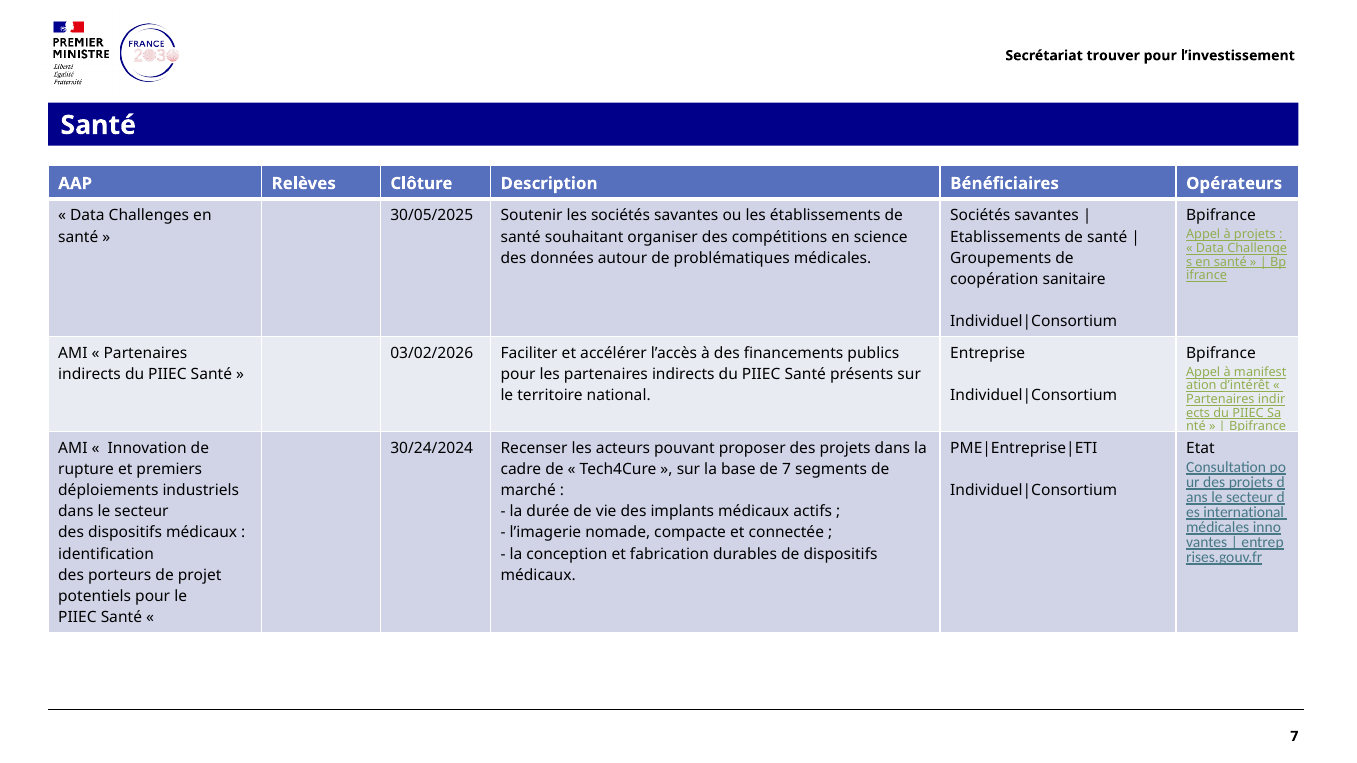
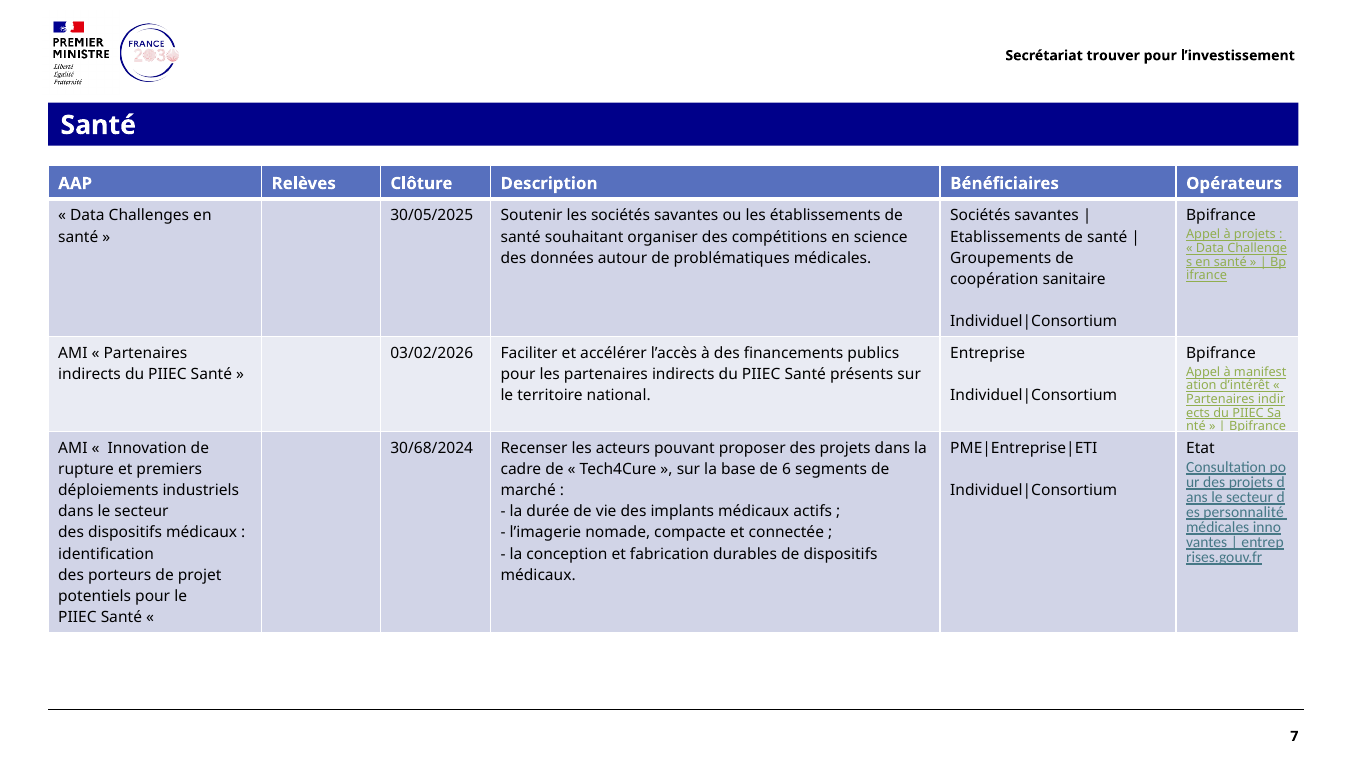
30/24/2024: 30/24/2024 -> 30/68/2024
de 7: 7 -> 6
international: international -> personnalité
